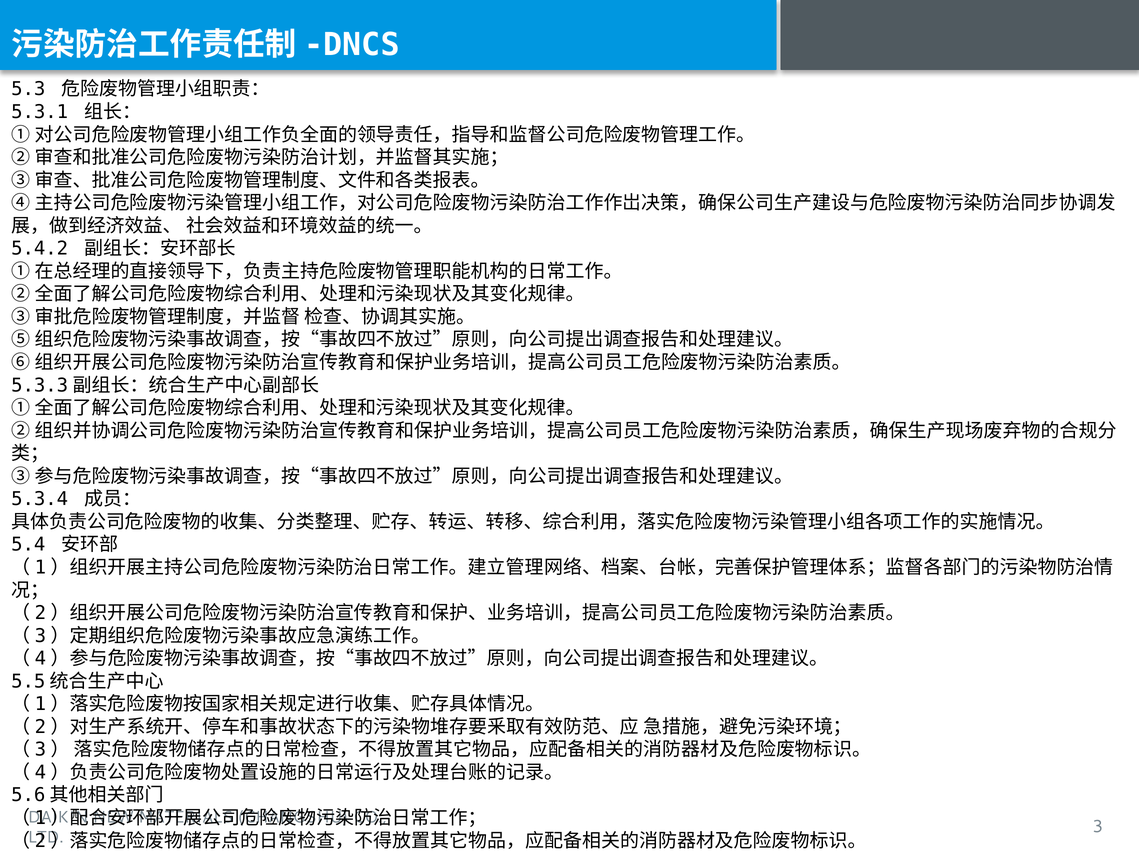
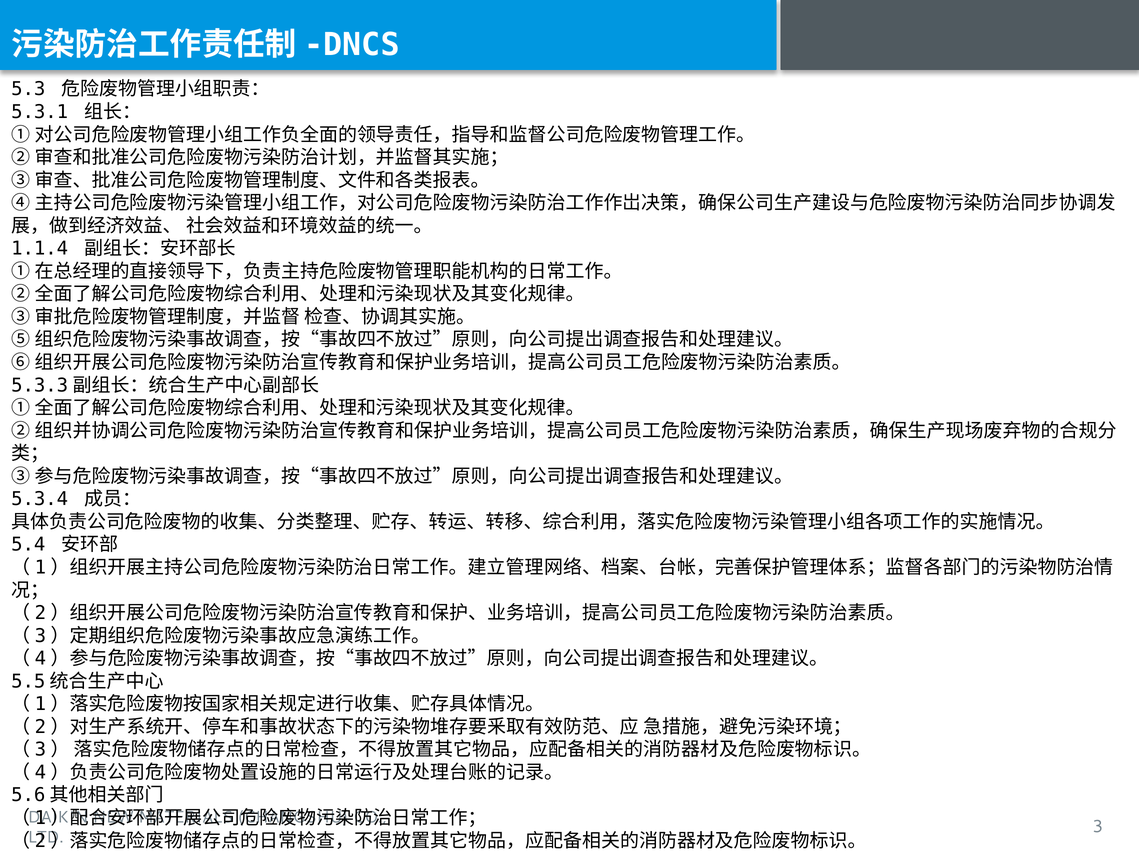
5.4.2: 5.4.2 -> 1.1.4
